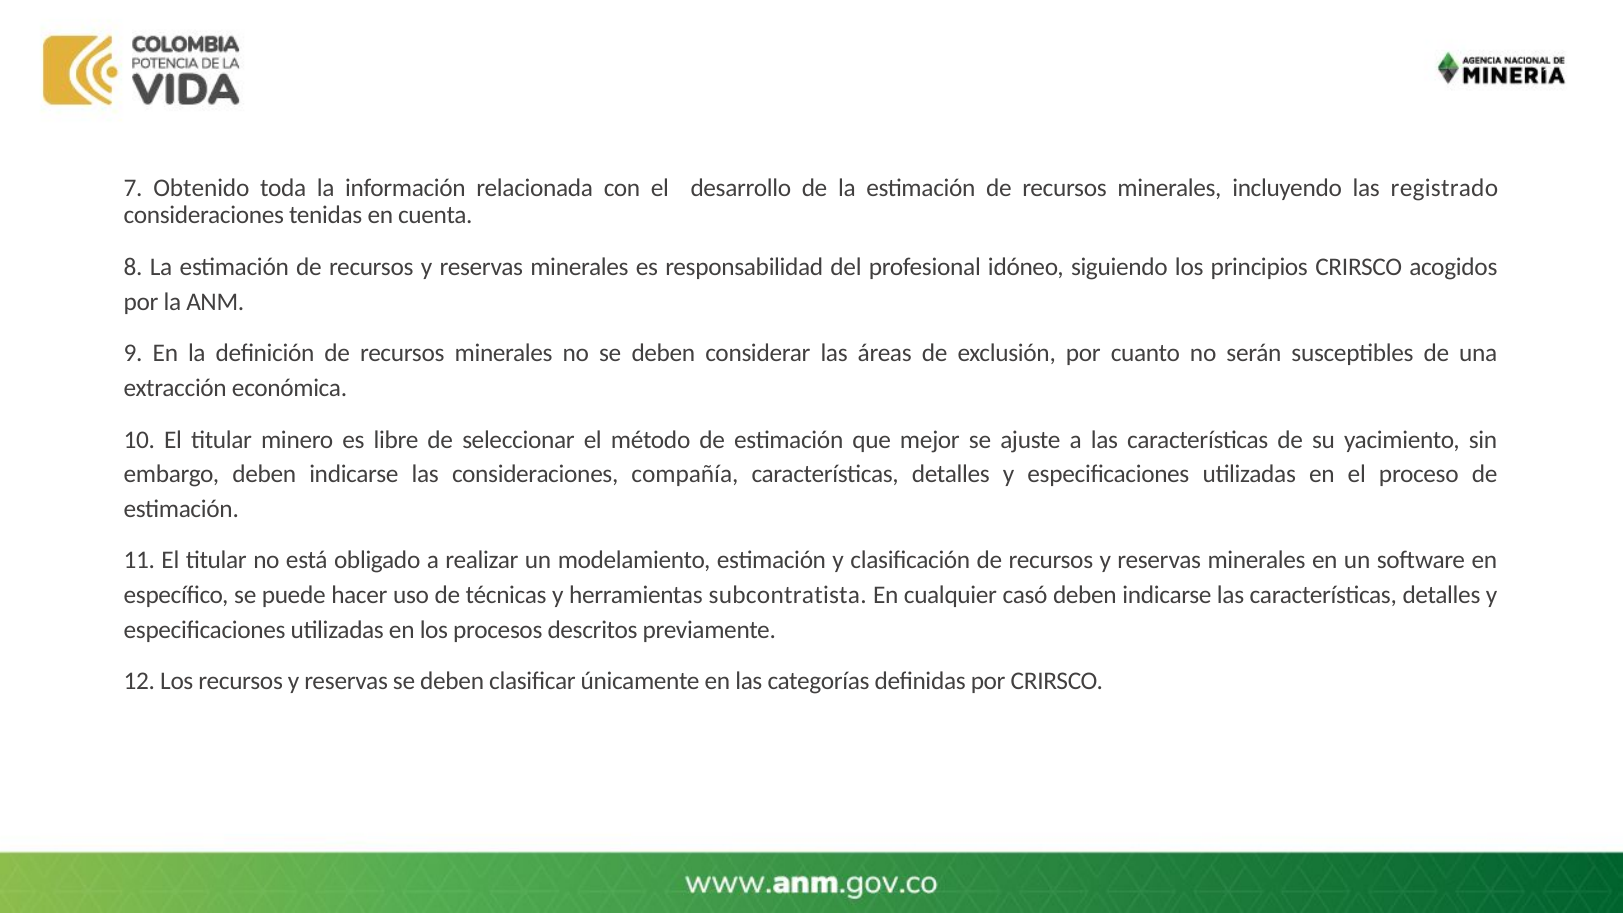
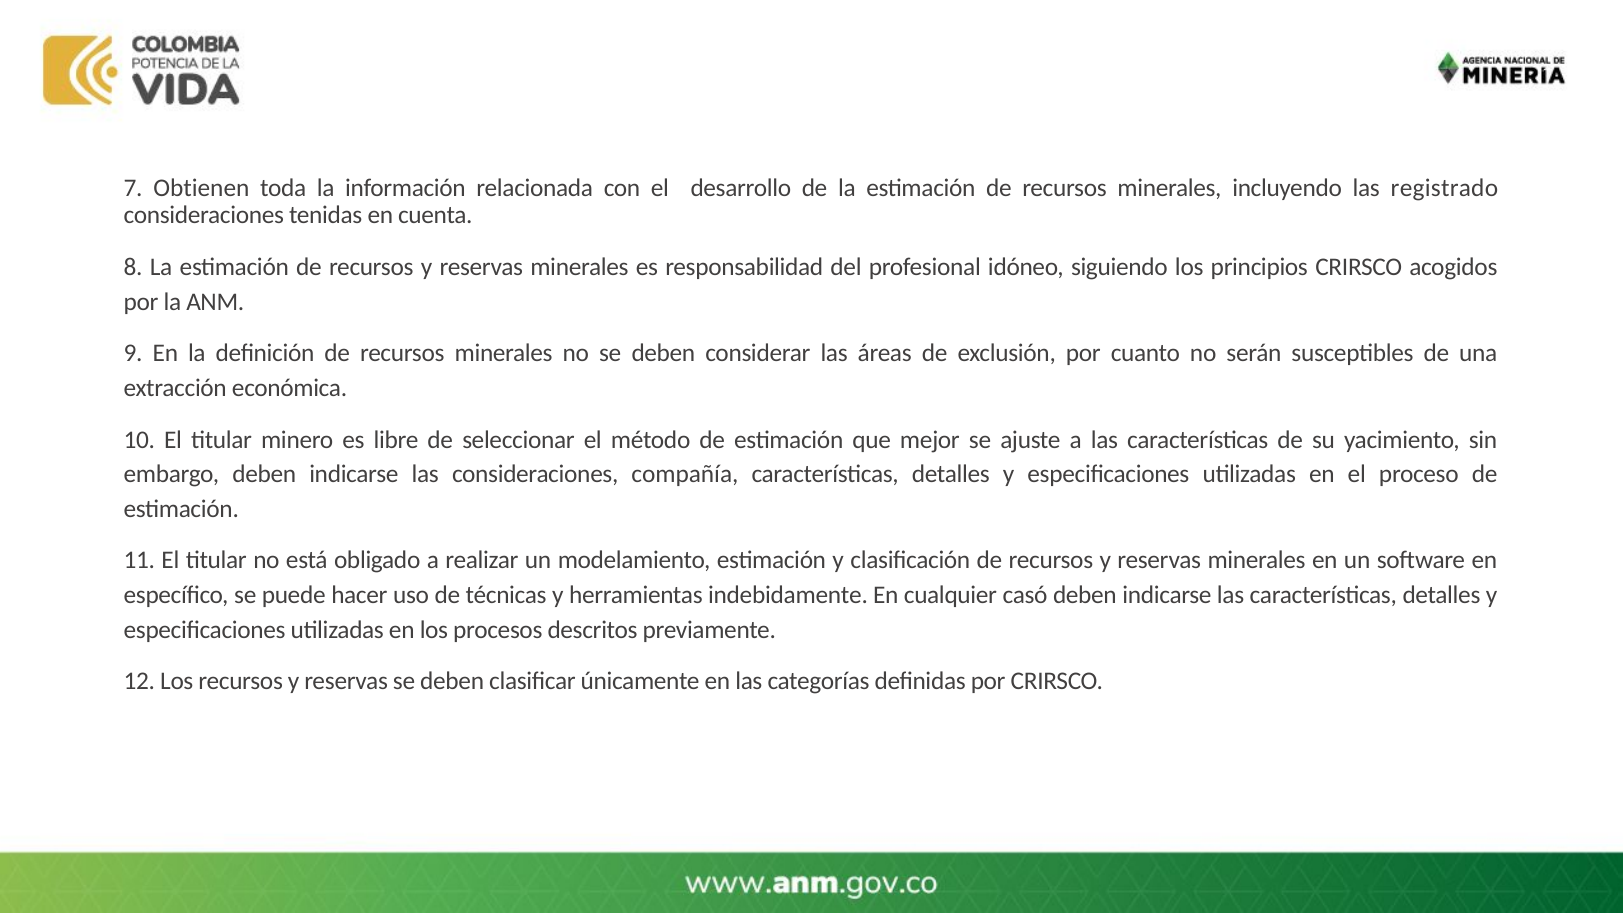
Obtenido: Obtenido -> Obtienen
subcontratista: subcontratista -> indebidamente
